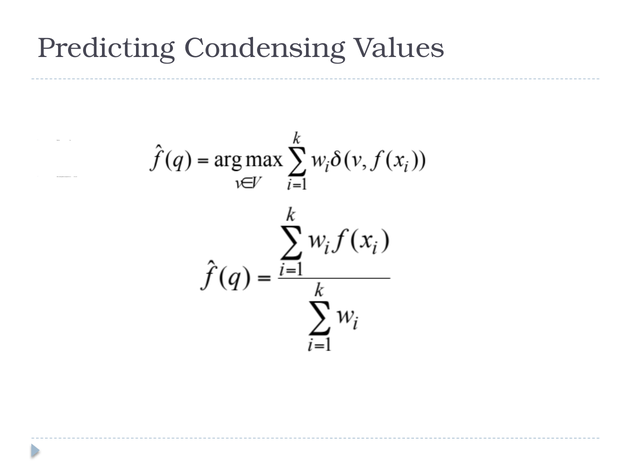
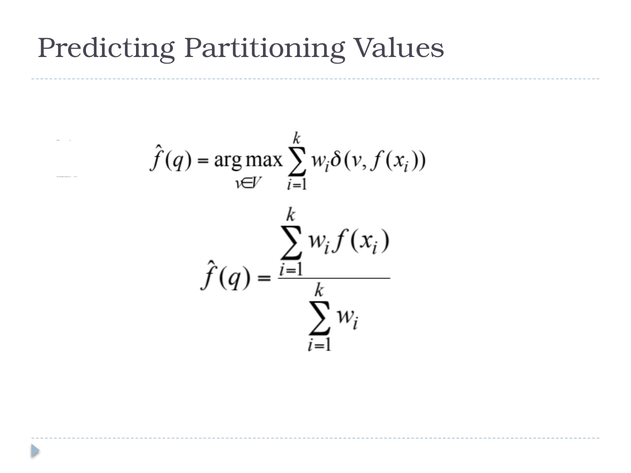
Condensing: Condensing -> Partitioning
